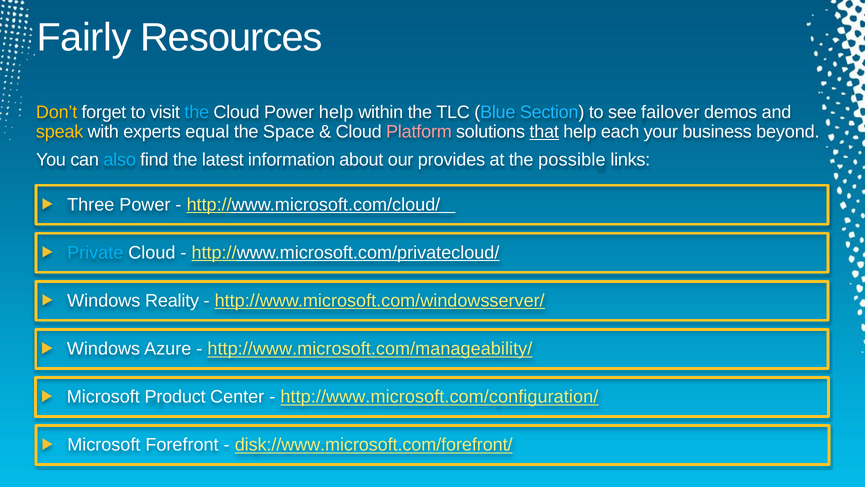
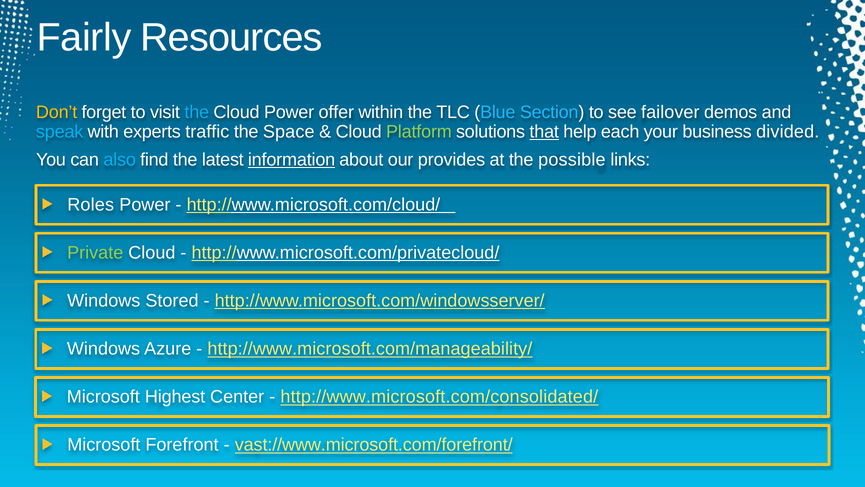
Power help: help -> offer
speak colour: yellow -> light blue
equal: equal -> traffic
Platform colour: pink -> light green
beyond: beyond -> divided
information underline: none -> present
Three: Three -> Roles
Private colour: light blue -> light green
Reality: Reality -> Stored
Product: Product -> Highest
http://www.microsoft.com/configuration/: http://www.microsoft.com/configuration/ -> http://www.microsoft.com/consolidated/
disk://www.microsoft.com/forefront/: disk://www.microsoft.com/forefront/ -> vast://www.microsoft.com/forefront/
